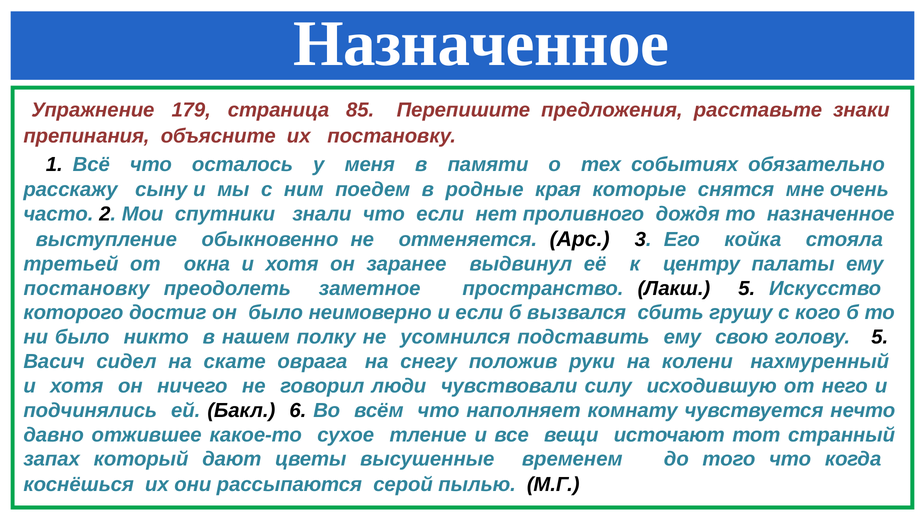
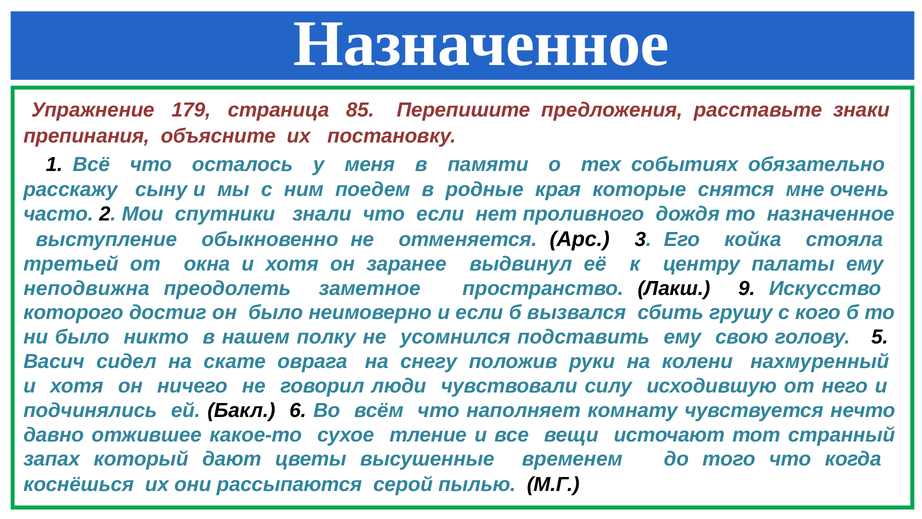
постановку at (87, 288): постановку -> неподвижна
Лакш 5: 5 -> 9
